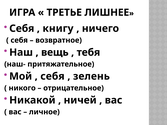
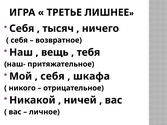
книгу: книгу -> тысяч
зелень: зелень -> шкафа
